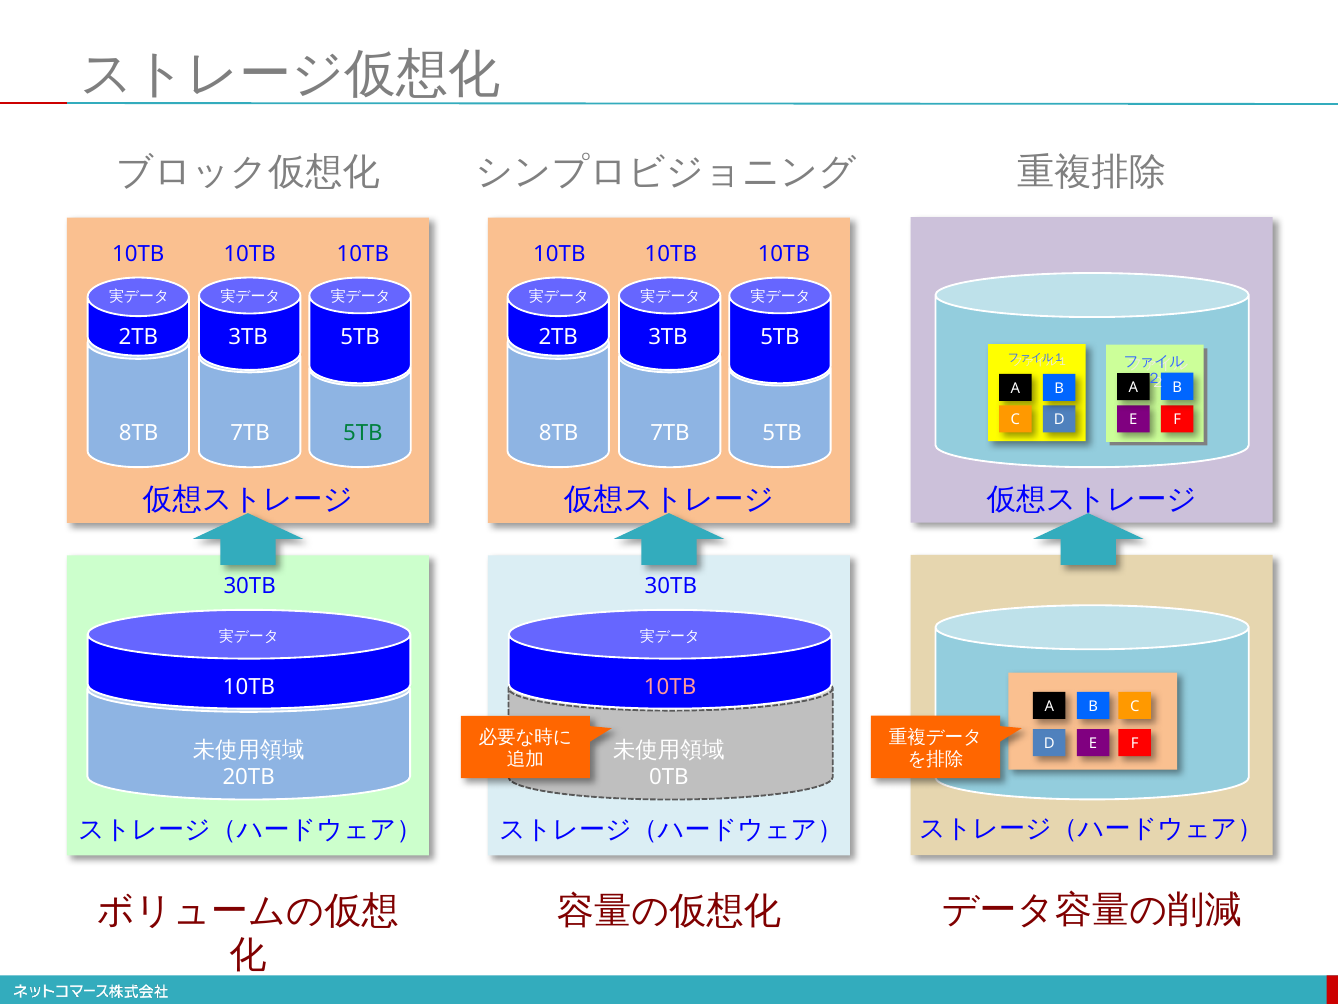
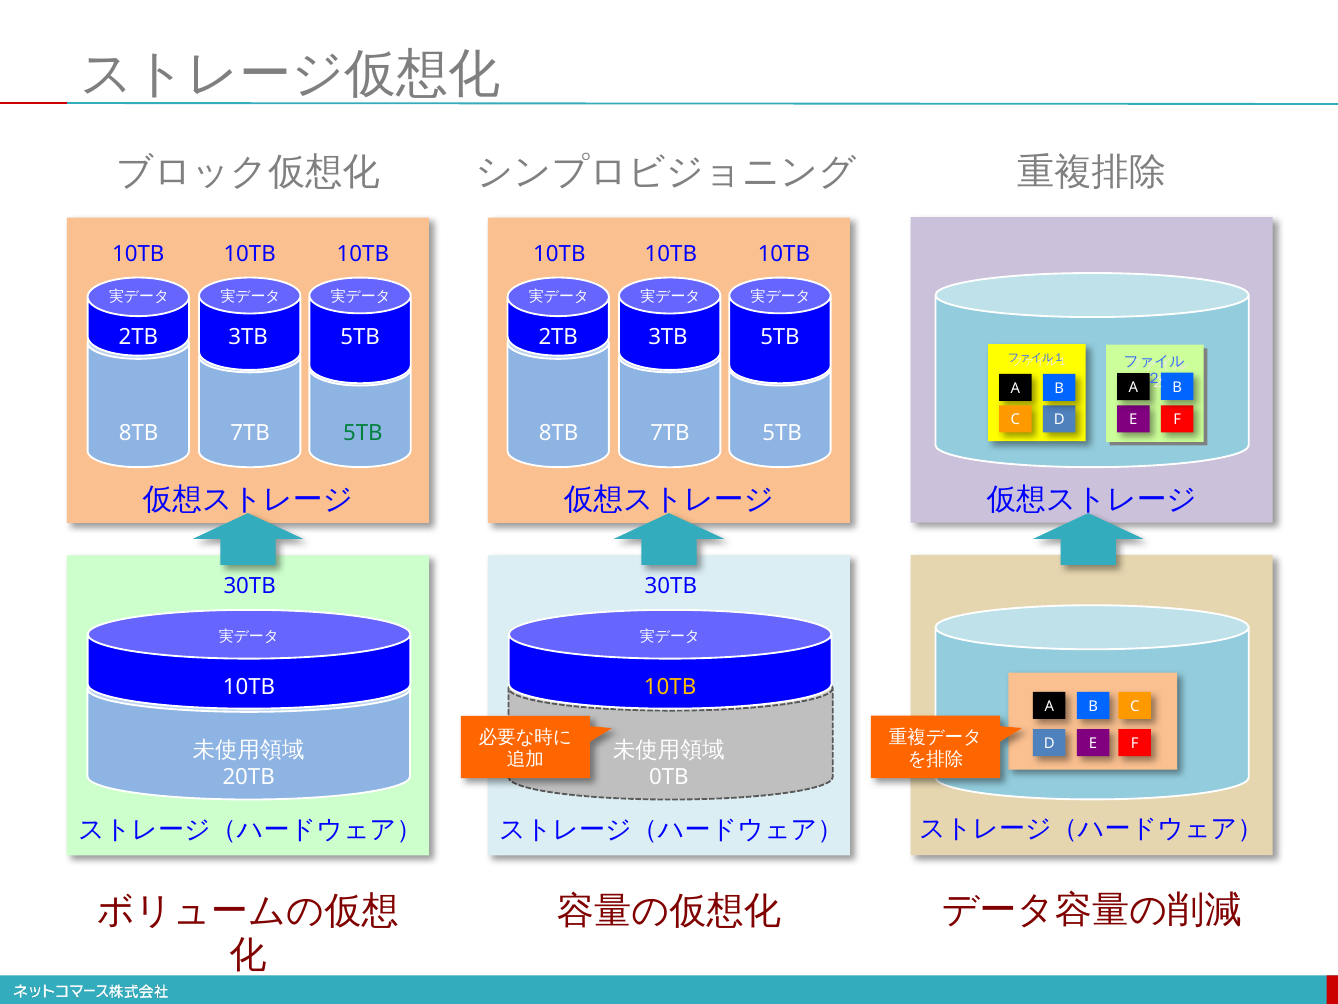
10TB at (670, 687) colour: pink -> yellow
